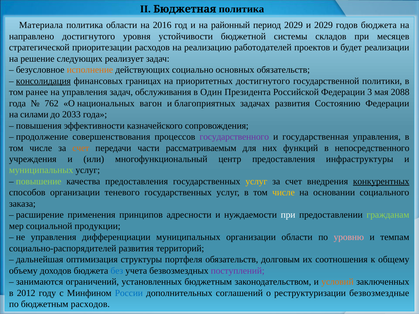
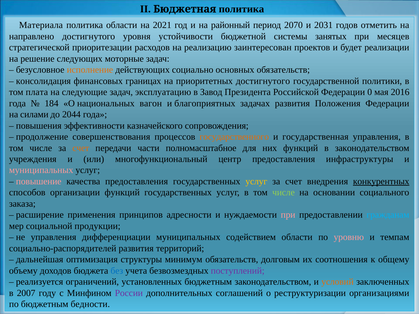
2016: 2016 -> 2021
период 2029: 2029 -> 2070
и 2029: 2029 -> 2031
годов бюджета: бюджета -> отметить
складов: складов -> занятых
работодателей: работодателей -> заинтересован
реализует: реализует -> моторные
консолидация underline: present -> none
ранее: ранее -> плата
на управления: управления -> следующие
обслуживания: обслуживания -> эксплуатацию
Один: Один -> Завод
3: 3 -> 0
2088: 2088 -> 2016
762: 762 -> 184
Состоянию: Состоянию -> Положения
2033: 2033 -> 2044
государственного colour: purple -> orange
рассматриваемым: рассматриваемым -> полномасштабное
в непосредственного: непосредственного -> законодательством
муниципальных at (41, 170) colour: light green -> pink
повышение colour: light green -> pink
организации теневого: теневого -> функций
числе at (284, 193) colour: yellow -> light green
при at (288, 215) colour: white -> pink
гражданам colour: light green -> light blue
муниципальных организации: организации -> содействием
портфеля: портфеля -> минимум
занимаются: занимаются -> реализуется
2012: 2012 -> 2007
России colour: blue -> purple
безвозмездные: безвозмездные -> организациями
бюджетным расходов: расходов -> бедности
